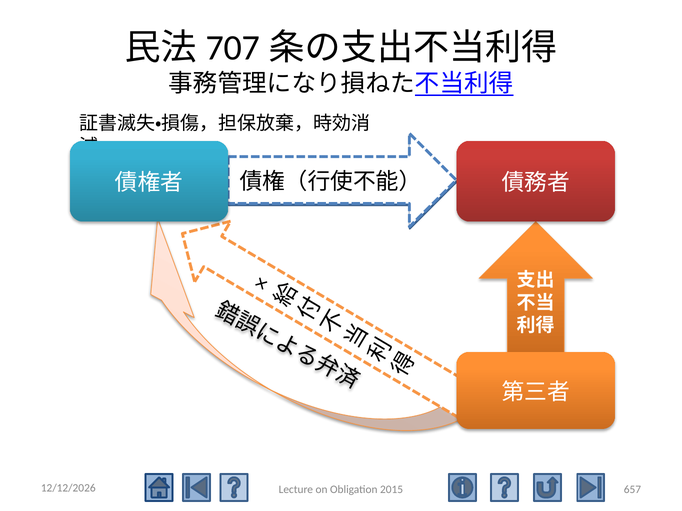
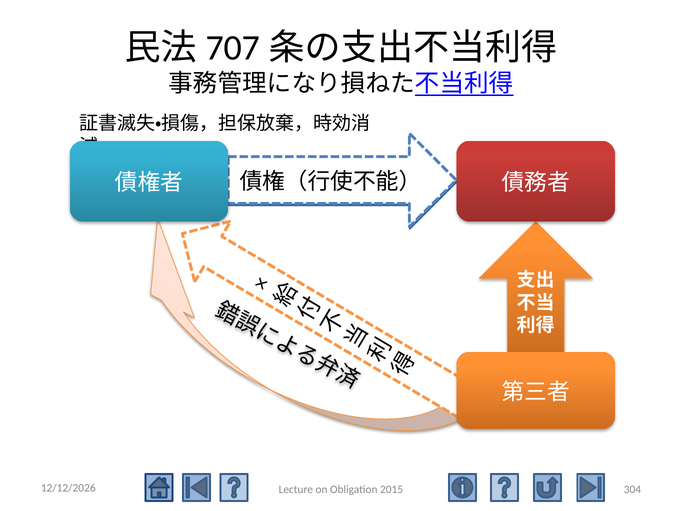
657: 657 -> 304
